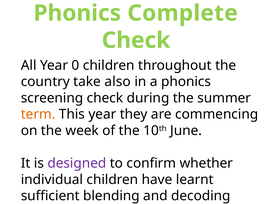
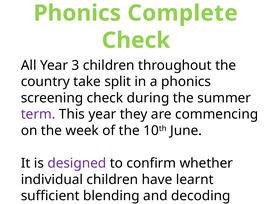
0: 0 -> 3
also: also -> split
term colour: orange -> purple
